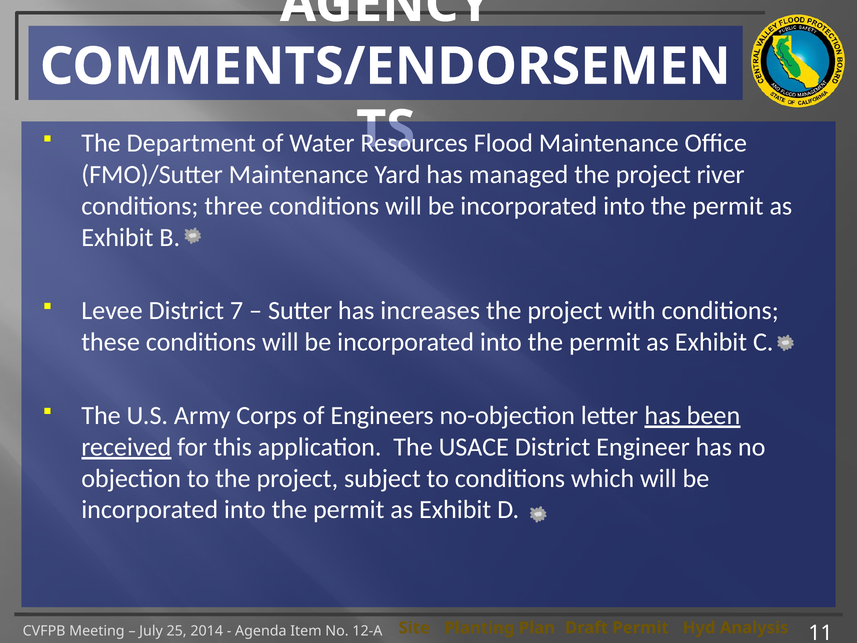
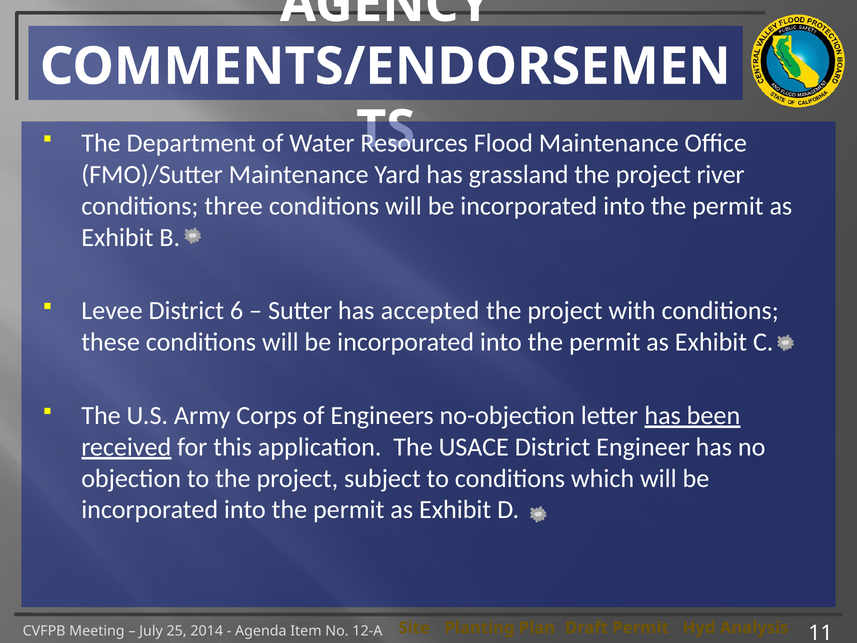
managed: managed -> grassland
7: 7 -> 6
increases: increases -> accepted
